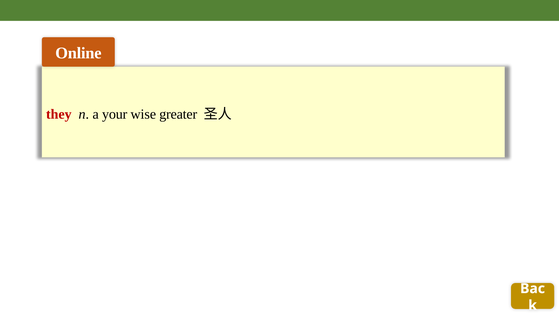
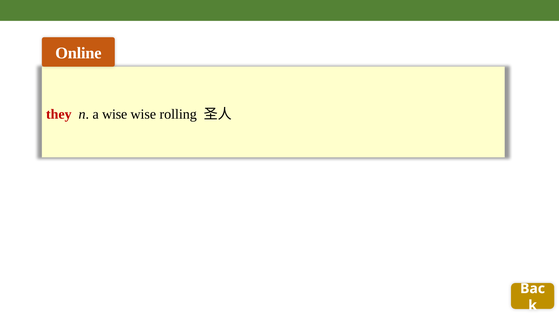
a your: your -> wise
greater: greater -> rolling
